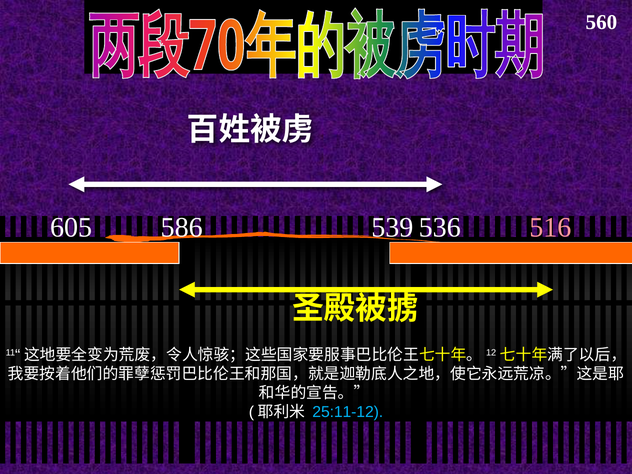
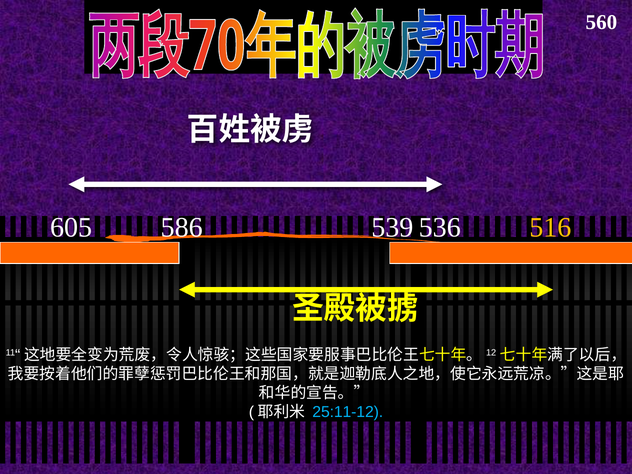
516 colour: pink -> yellow
